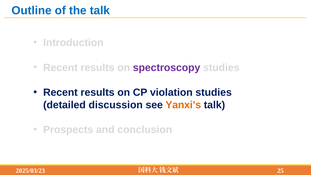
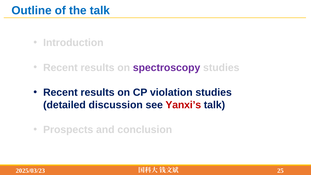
Yanxi’s colour: orange -> red
